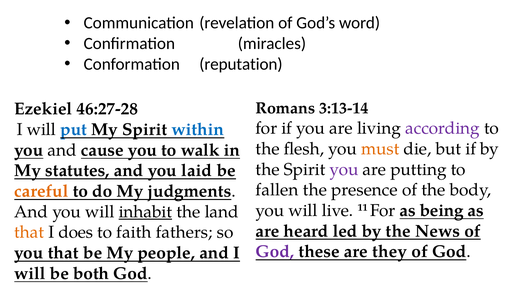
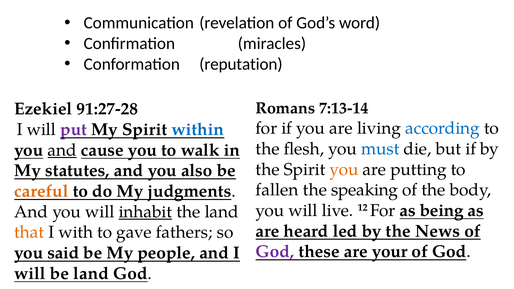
3:13-14: 3:13-14 -> 7:13-14
46:27-28: 46:27-28 -> 91:27-28
according colour: purple -> blue
put colour: blue -> purple
must colour: orange -> blue
and at (62, 150) underline: none -> present
you at (344, 169) colour: purple -> orange
laid: laid -> also
presence: presence -> speaking
11: 11 -> 12
does: does -> with
faith: faith -> gave
they: they -> your
you that: that -> said
be both: both -> land
